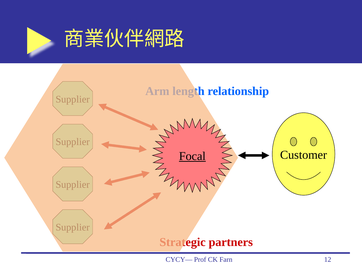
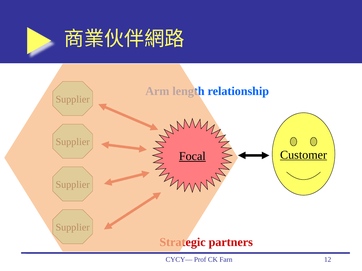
Customer underline: none -> present
